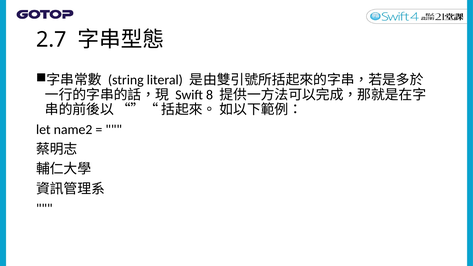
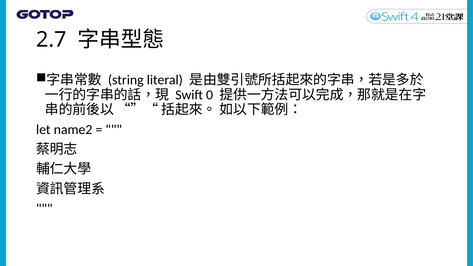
8: 8 -> 0
